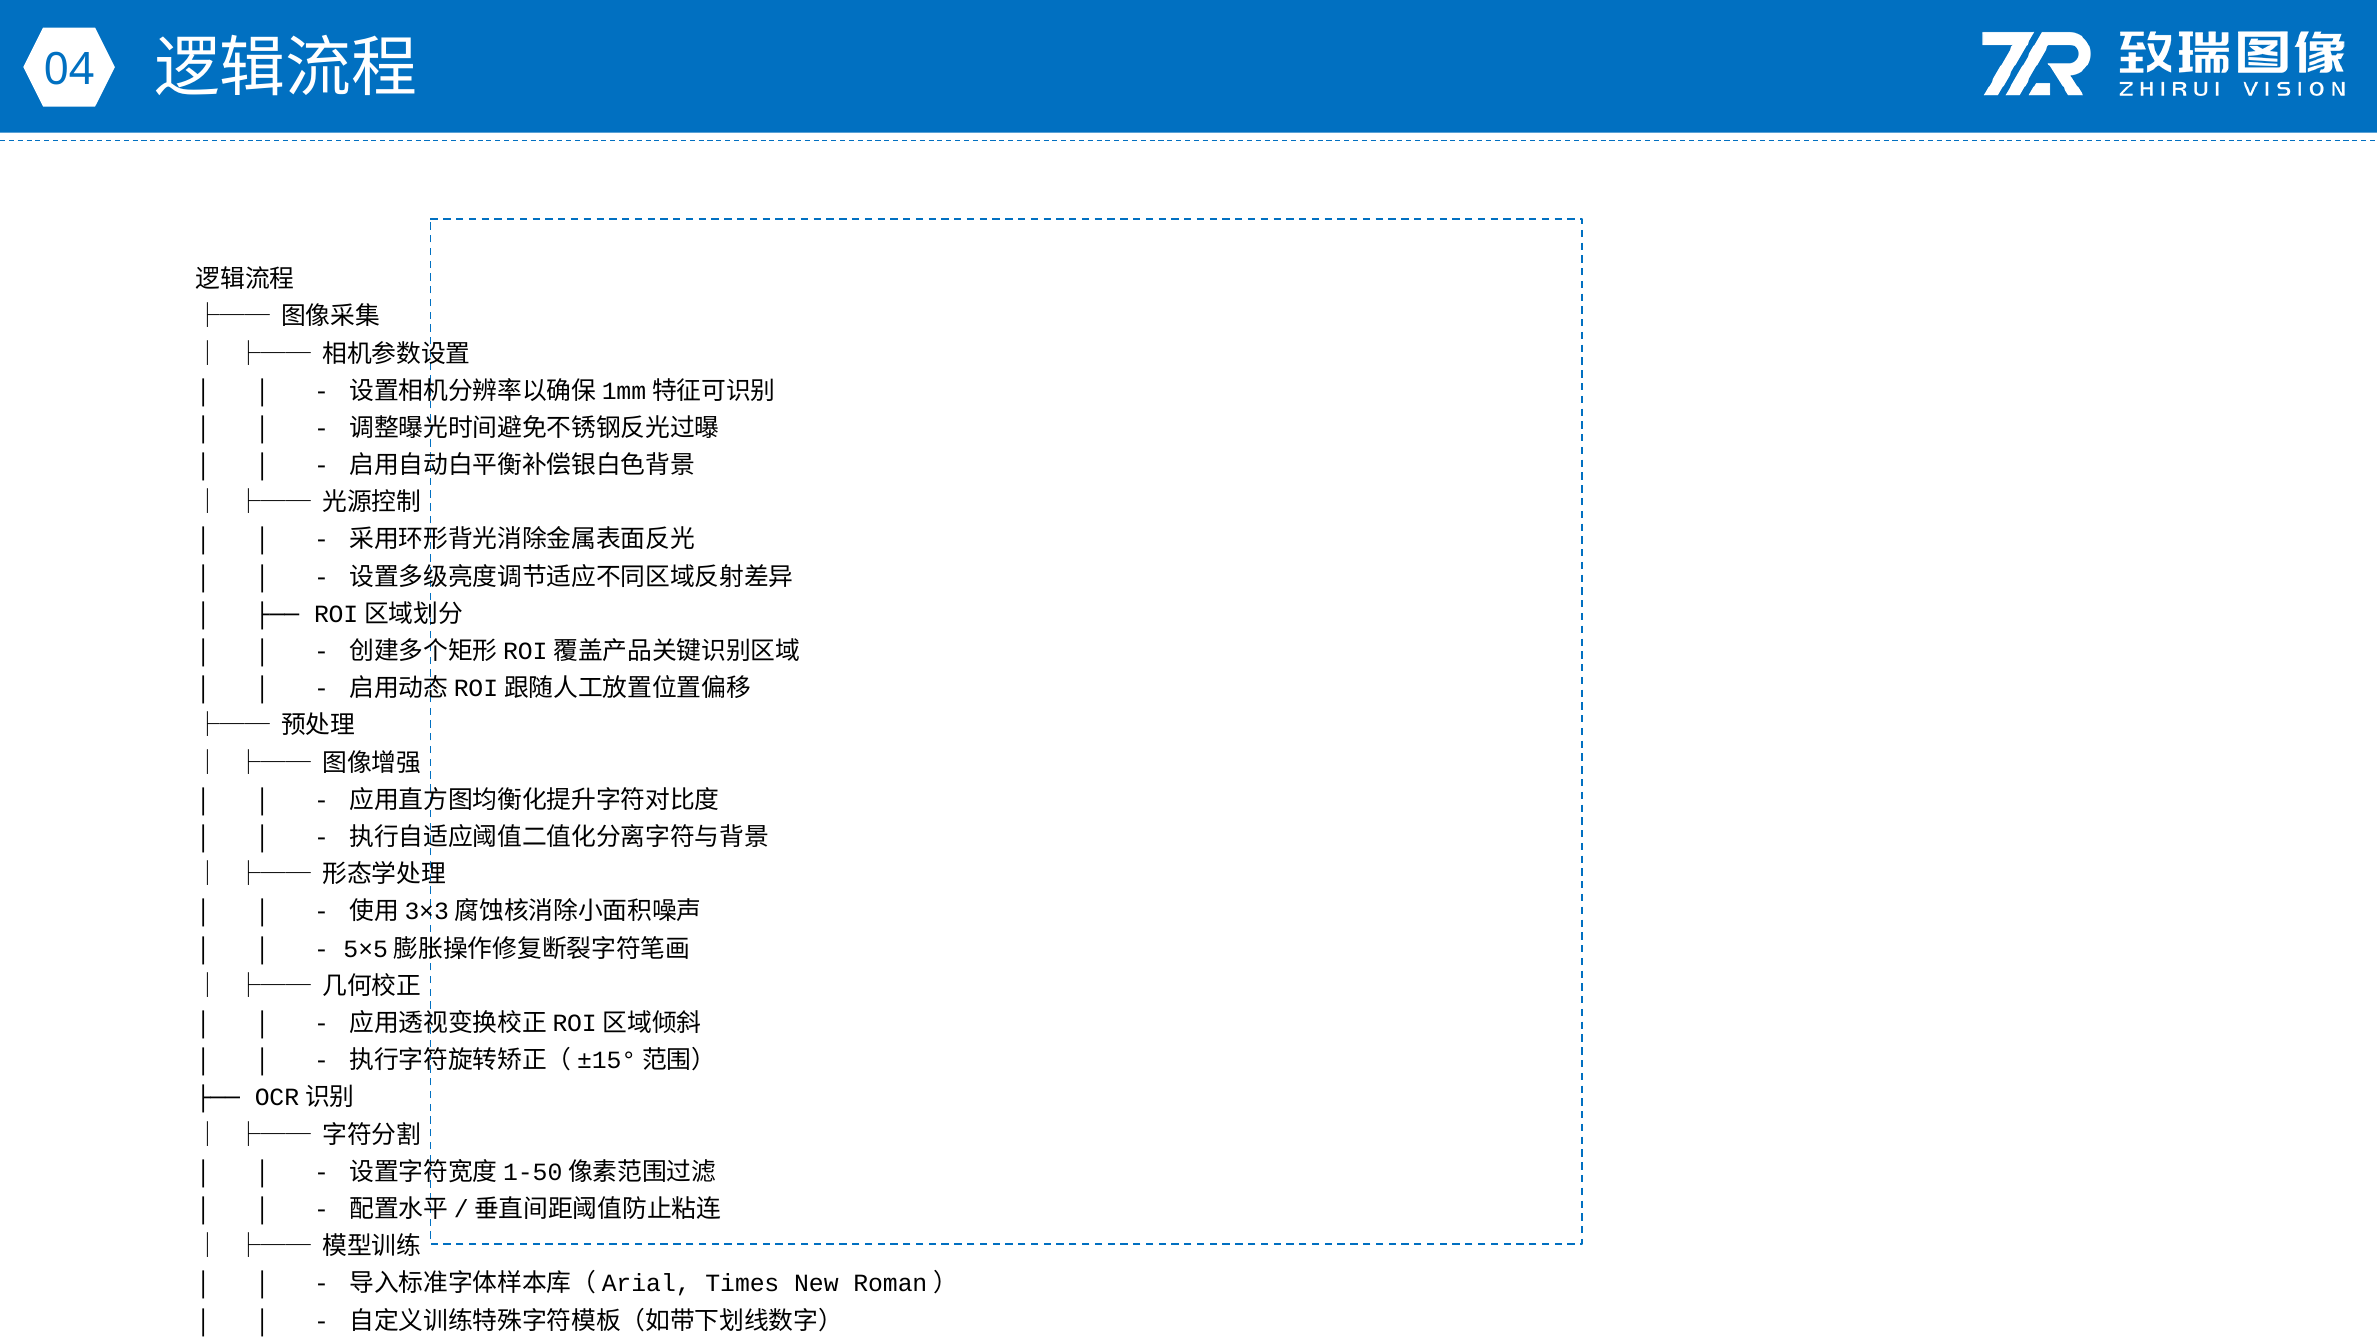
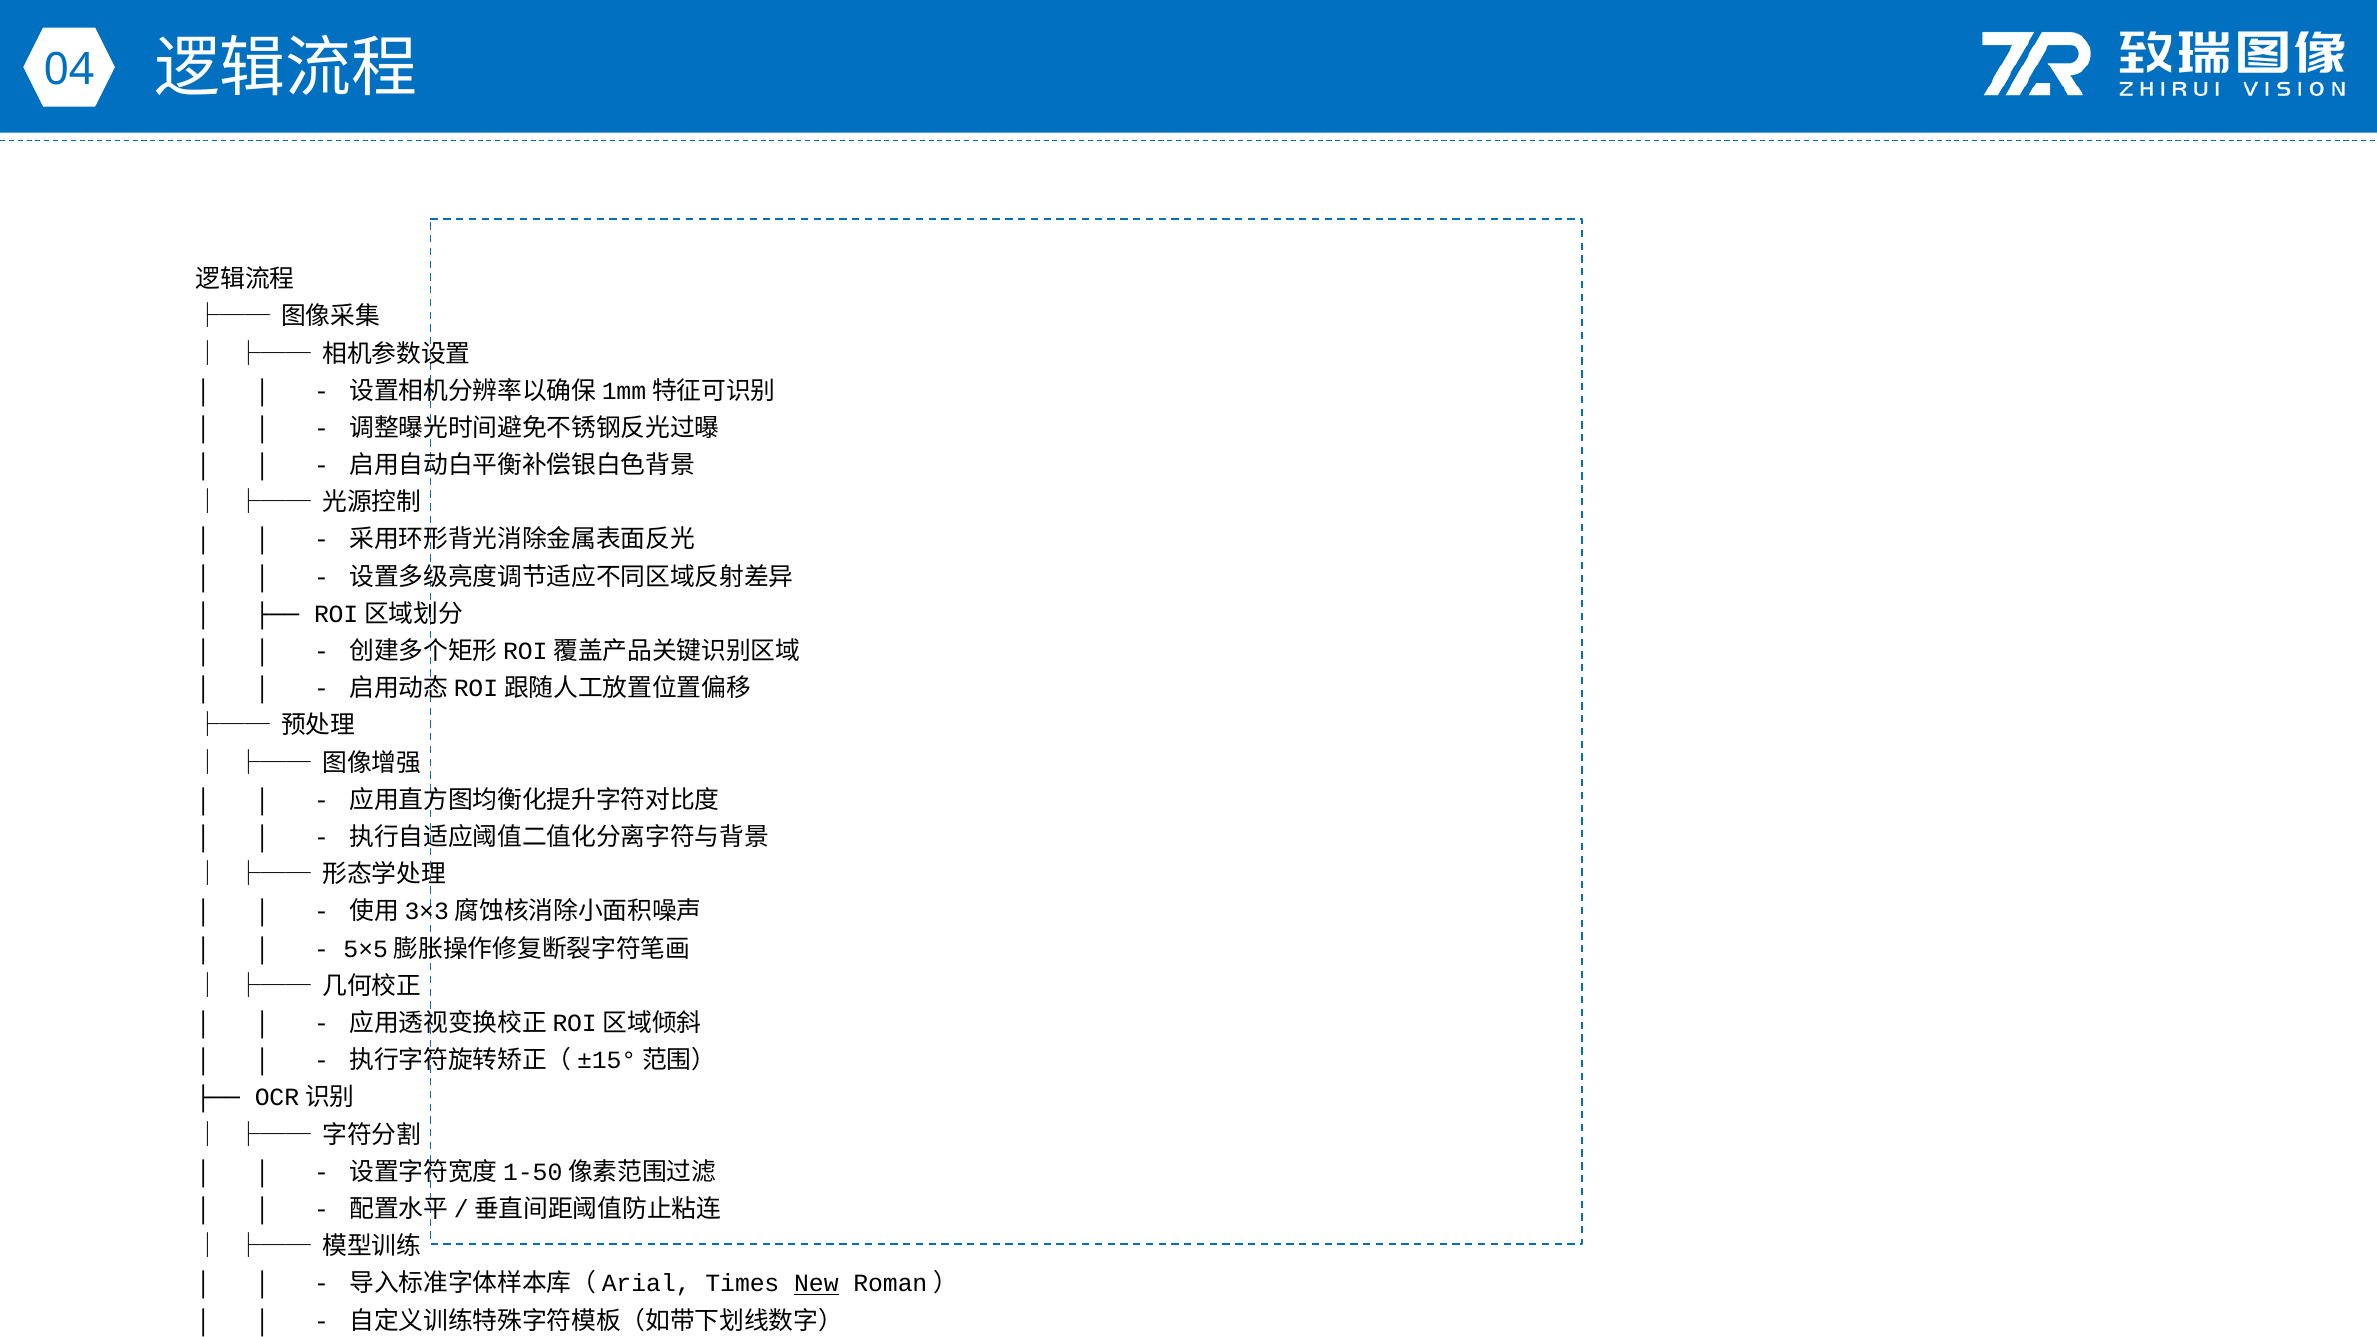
New underline: none -> present
